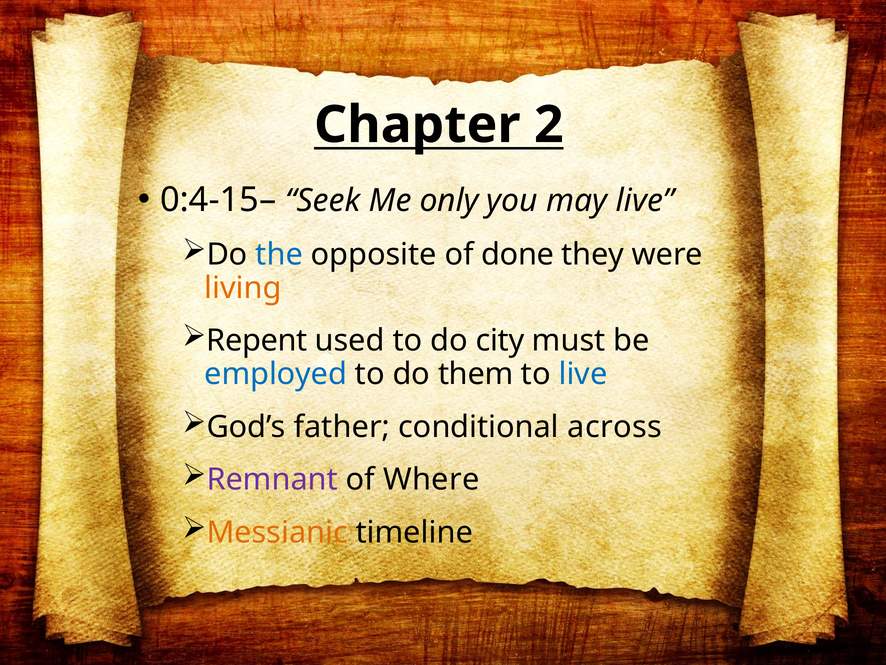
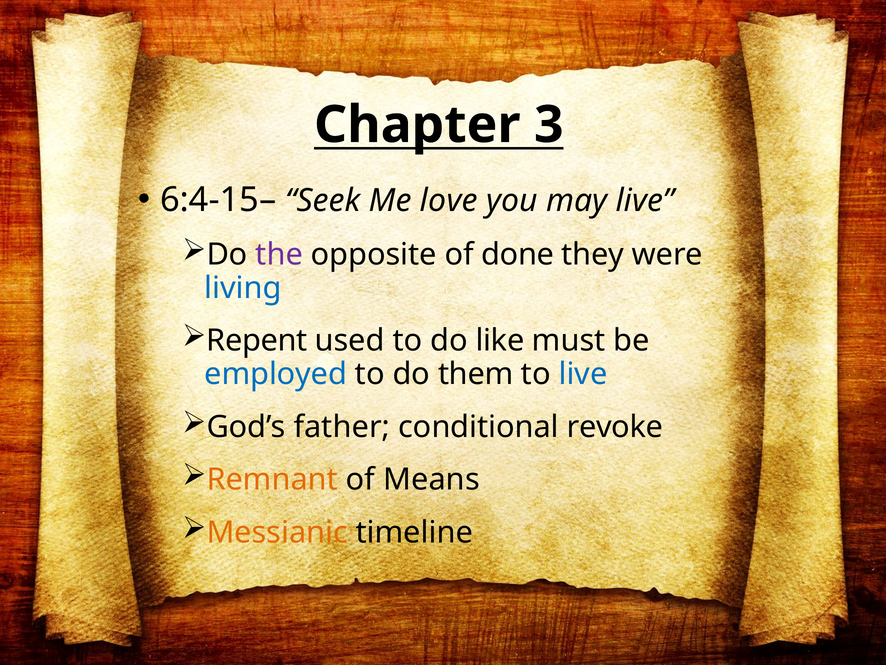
2: 2 -> 3
0:4-15–: 0:4-15– -> 6:4-15–
only: only -> love
the colour: blue -> purple
living colour: orange -> blue
city: city -> like
across: across -> revoke
Remnant colour: purple -> orange
Where: Where -> Means
